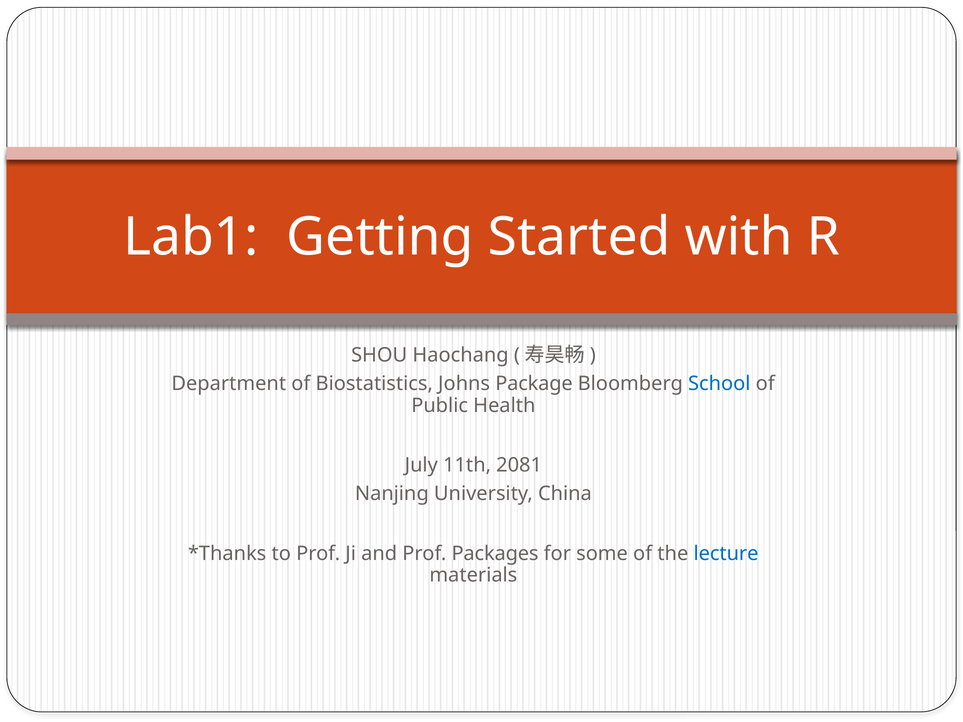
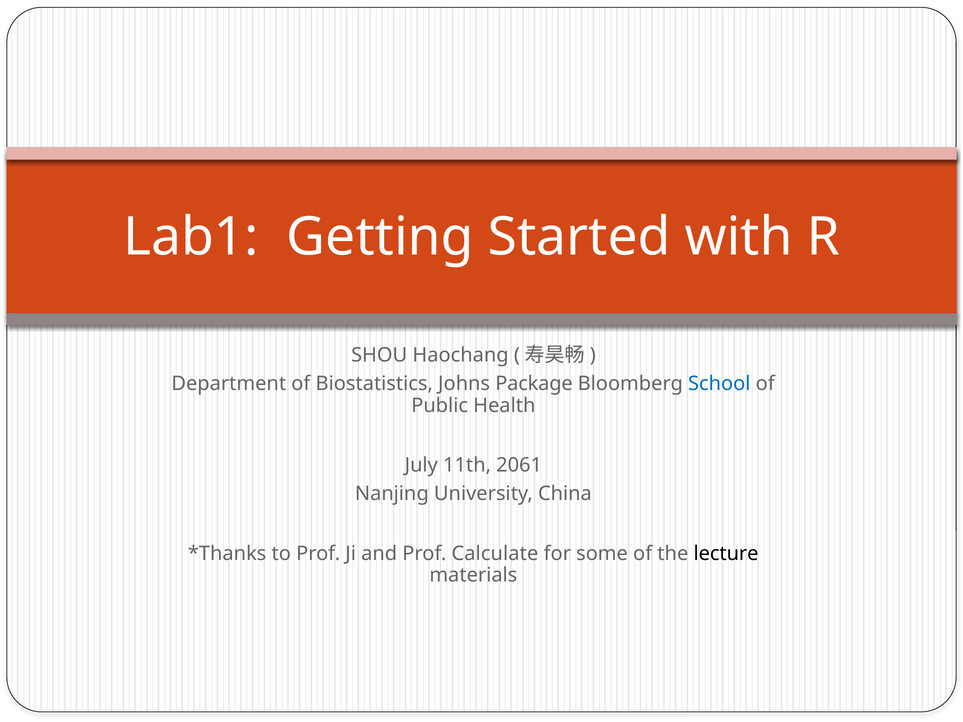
2081: 2081 -> 2061
Packages: Packages -> Calculate
lecture colour: blue -> black
